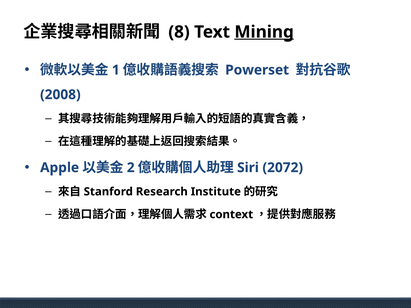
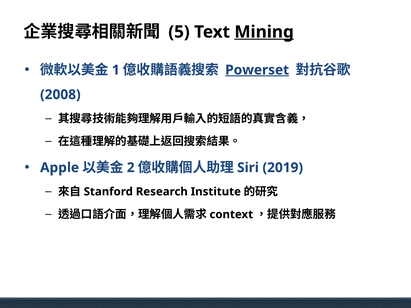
8: 8 -> 5
Powerset underline: none -> present
2072: 2072 -> 2019
